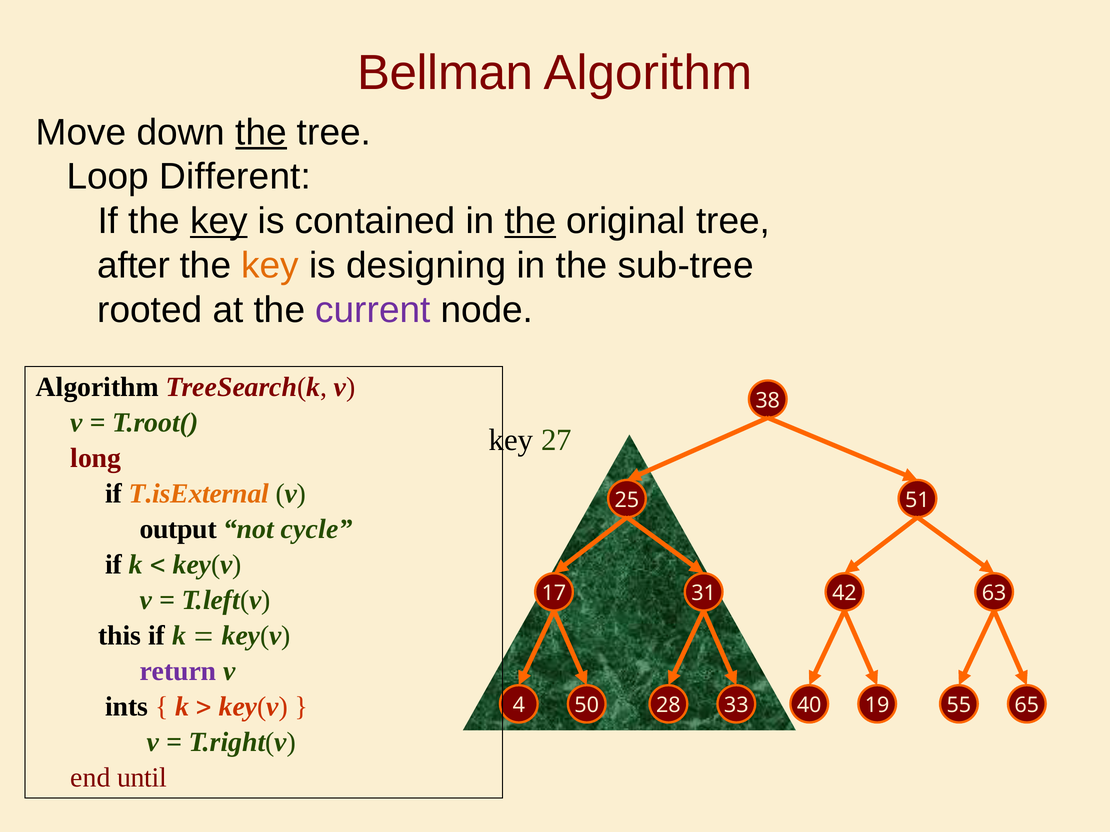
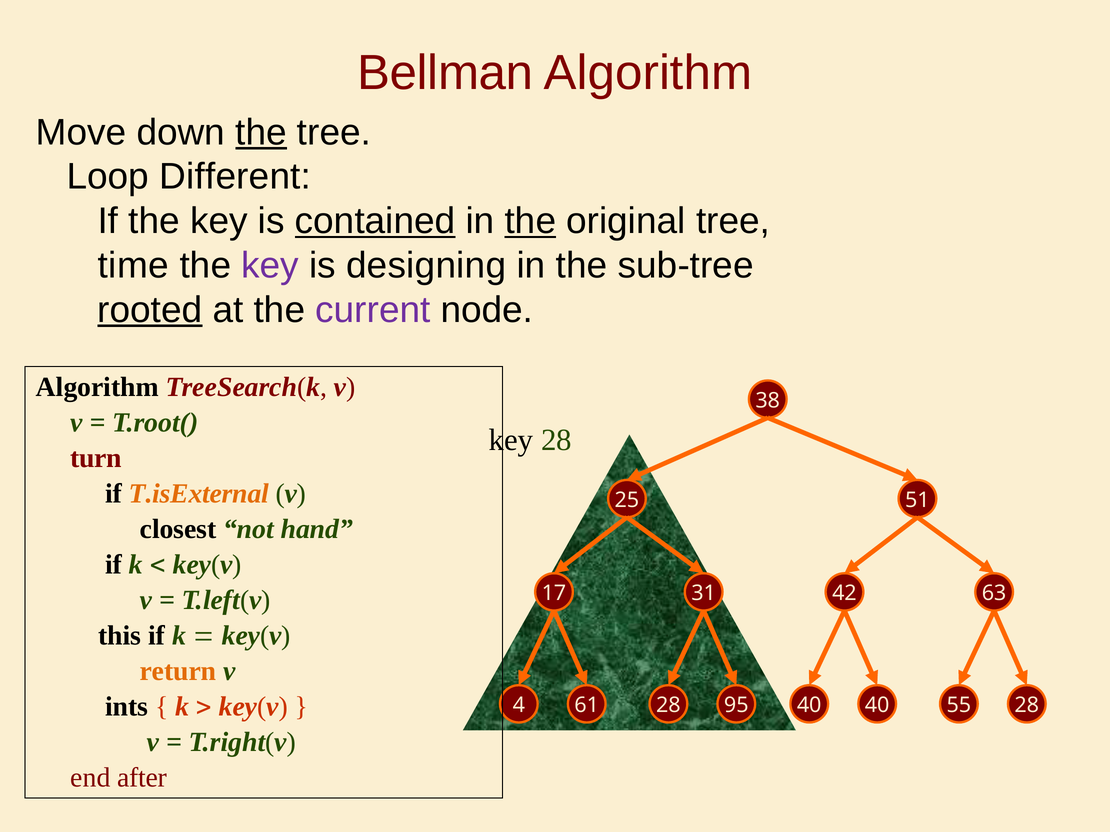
key at (219, 221) underline: present -> none
contained underline: none -> present
after: after -> time
key at (270, 266) colour: orange -> purple
rooted underline: none -> present
key 27: 27 -> 28
long: long -> turn
output: output -> closest
cycle: cycle -> hand
return colour: purple -> orange
50: 50 -> 61
33: 33 -> 95
40 19: 19 -> 40
55 65: 65 -> 28
until: until -> after
